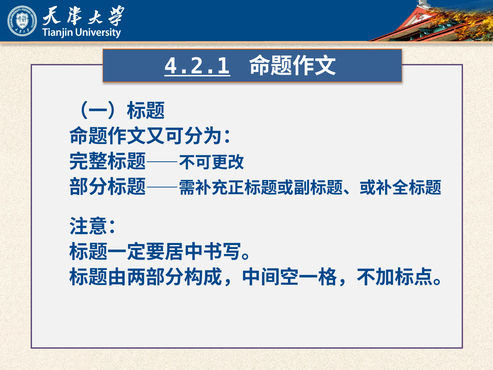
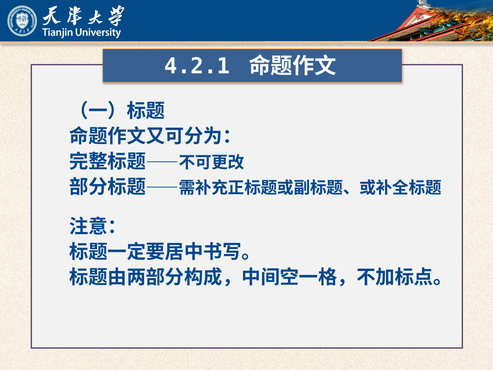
4.2.1 underline: present -> none
